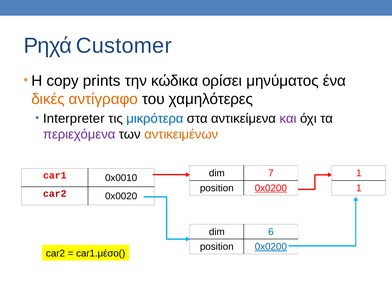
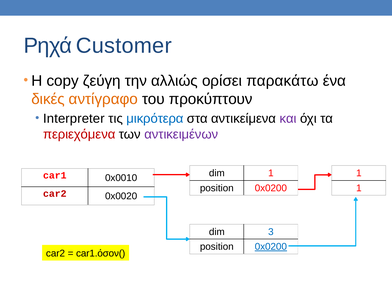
prints: prints -> ζεύγη
κώδικα: κώδικα -> αλλιώς
μηνύματος: μηνύματος -> παρακάτω
χαμηλότερες: χαμηλότερες -> προκύπτουν
περιεχόμενα colour: purple -> red
αντικειμένων colour: orange -> purple
dim 7: 7 -> 1
0x0200 at (271, 188) underline: present -> none
6: 6 -> 3
car1.μέσο(: car1.μέσο( -> car1.όσον(
